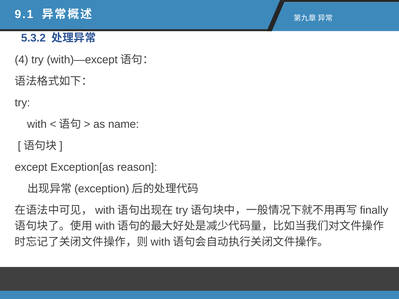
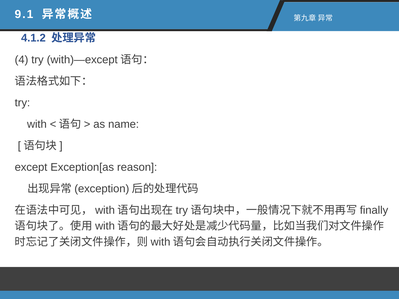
5.3.2: 5.3.2 -> 4.1.2
